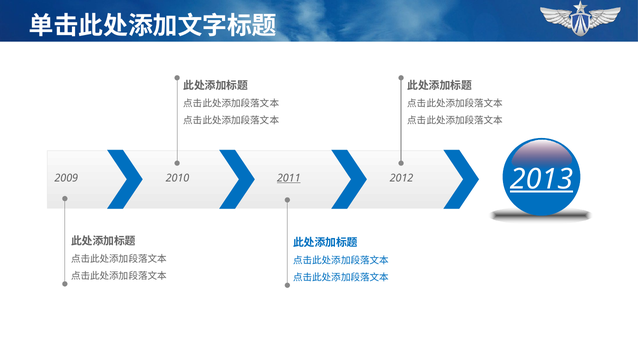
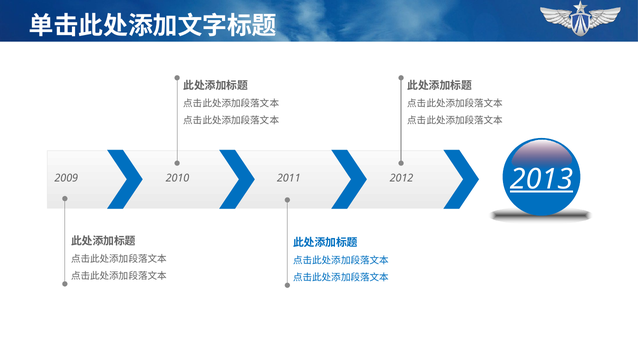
2011 underline: present -> none
